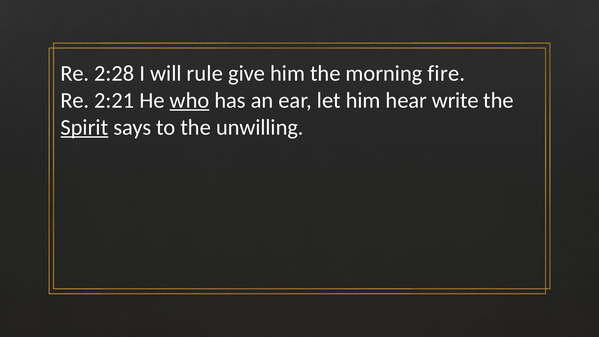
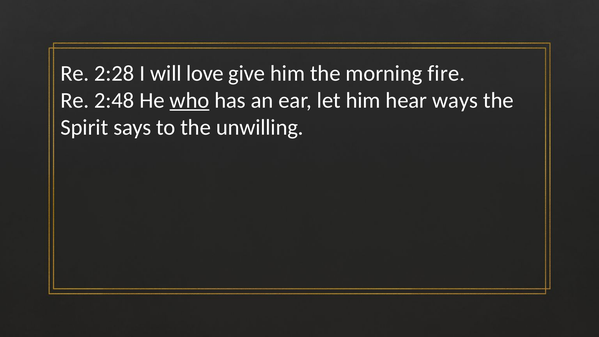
rule: rule -> love
2:21: 2:21 -> 2:48
write: write -> ways
Spirit underline: present -> none
